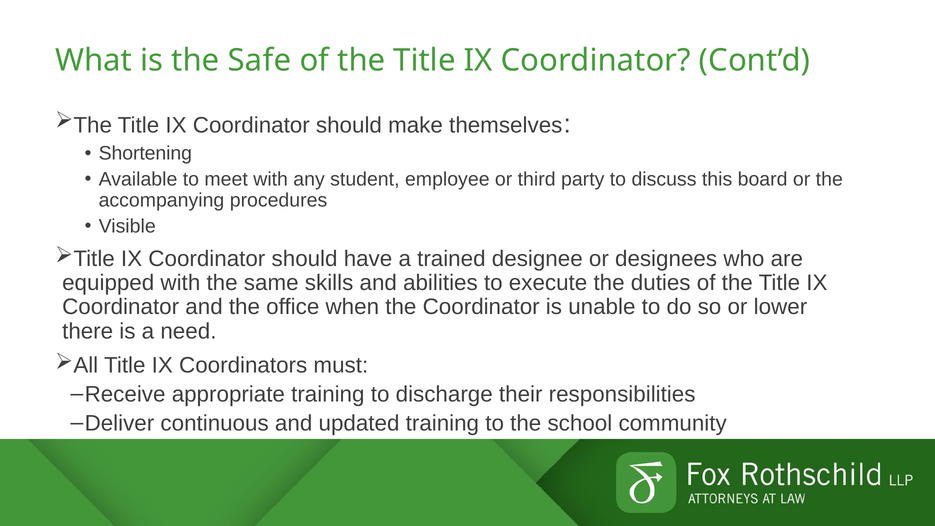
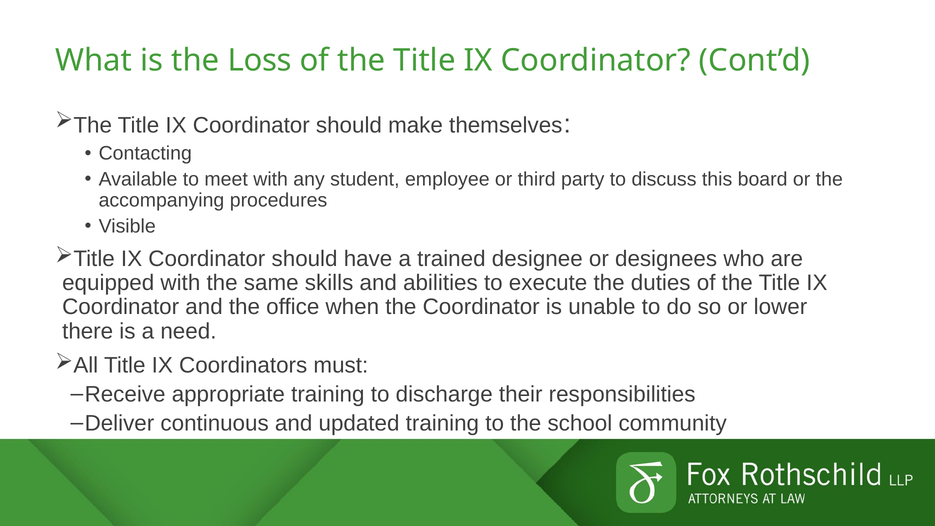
Safe: Safe -> Loss
Shortening: Shortening -> Contacting
